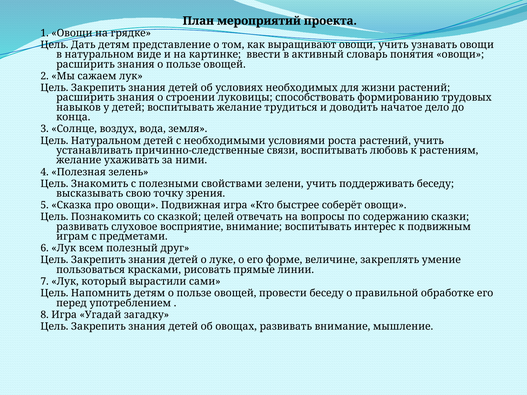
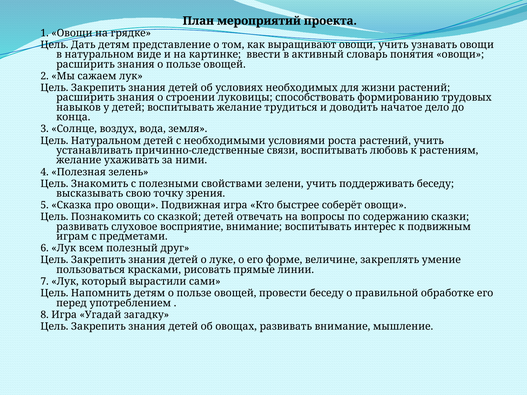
сказкой целей: целей -> детей
